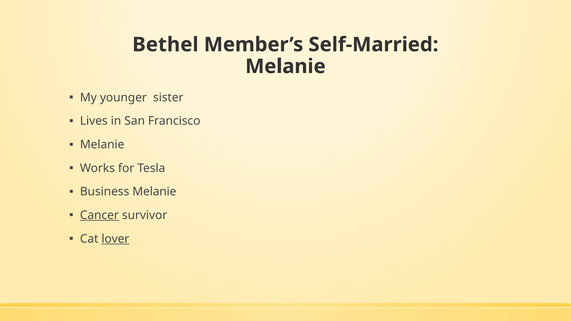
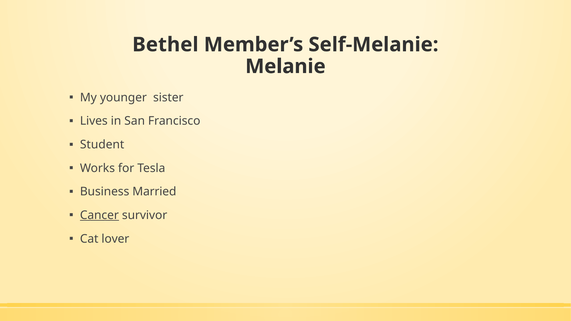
Self-Married: Self-Married -> Self-Melanie
Melanie at (102, 145): Melanie -> Student
Business Melanie: Melanie -> Married
lover underline: present -> none
